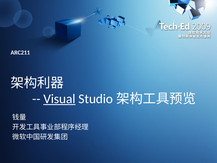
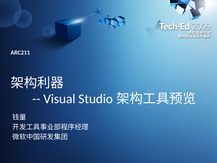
Visual underline: present -> none
